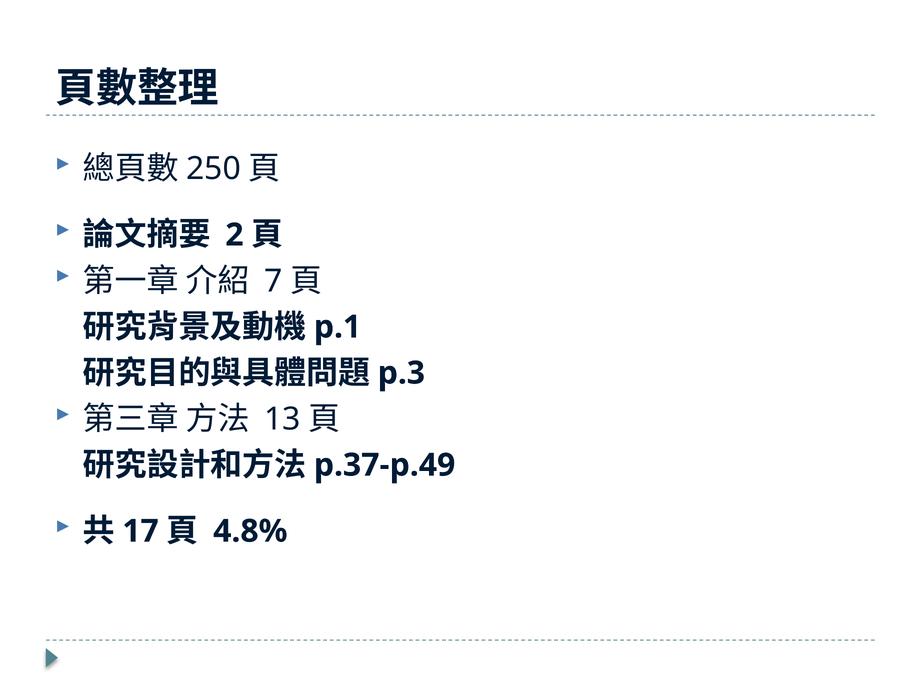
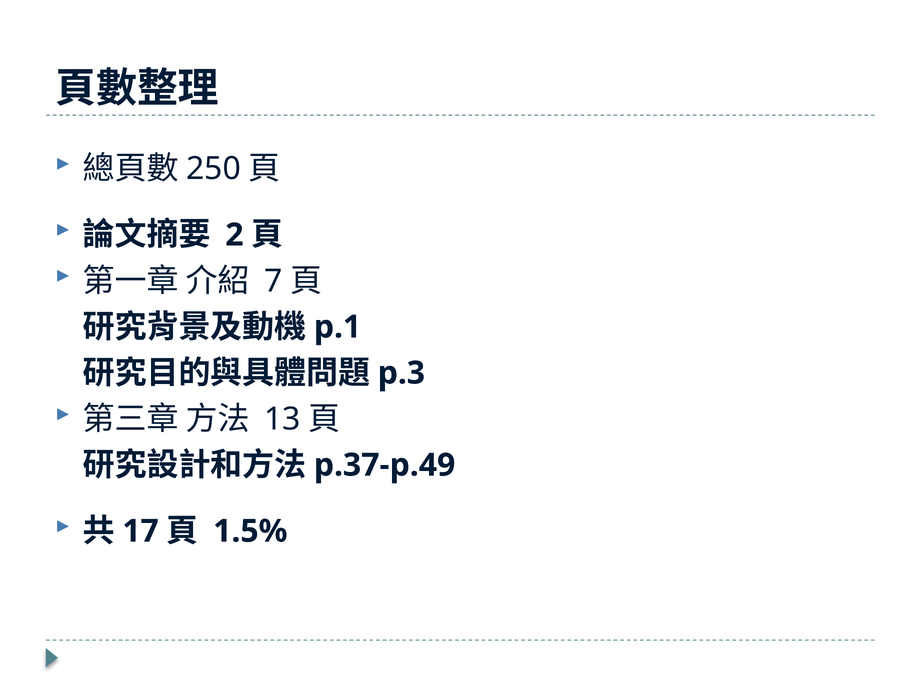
4.8%: 4.8% -> 1.5%
